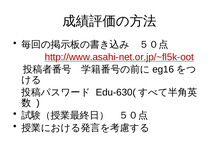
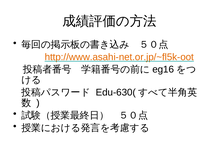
http://www.asahi-net.or.jp/~fl5k-oot colour: red -> orange
